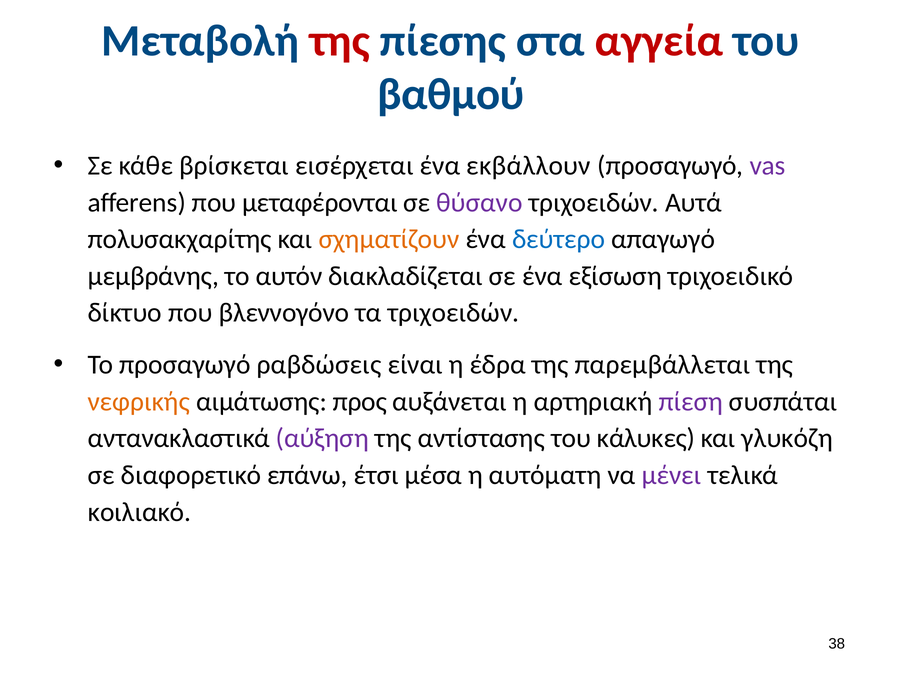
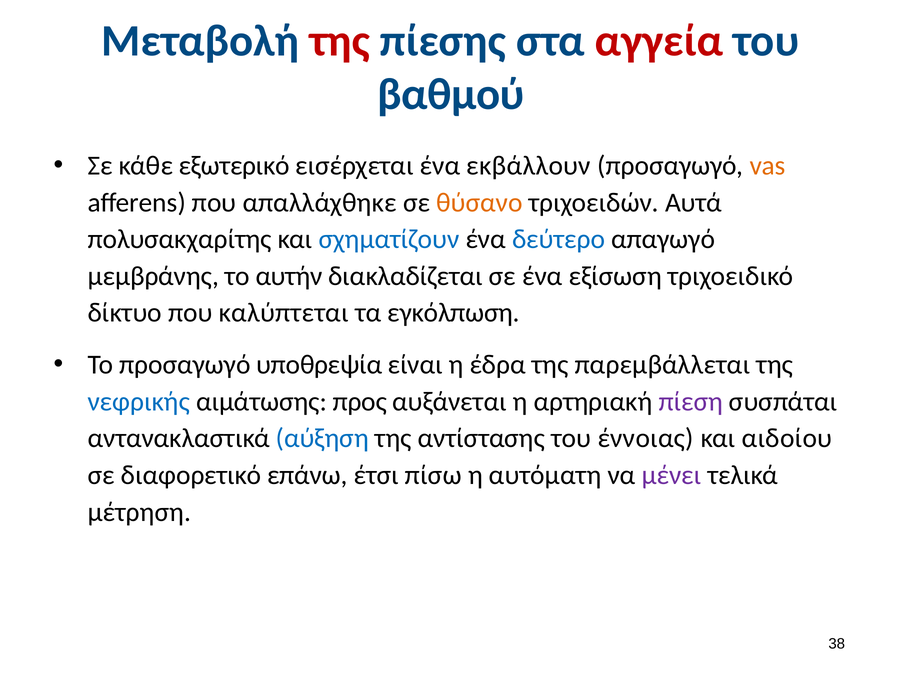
βρίσκεται: βρίσκεται -> εξωτερικό
vas colour: purple -> orange
μεταφέρονται: μεταφέρονται -> απαλλάχθηκε
θύσανο colour: purple -> orange
σχηματίζουν colour: orange -> blue
αυτόν: αυτόν -> αυτήν
βλεννογόνο: βλεννογόνο -> καλύπτεται
τα τριχοειδών: τριχοειδών -> εγκόλπωση
ραβδώσεις: ραβδώσεις -> υποθρεψία
νεφρικής colour: orange -> blue
αύξηση colour: purple -> blue
κάλυκες: κάλυκες -> έννοιας
γλυκόζη: γλυκόζη -> αιδοίου
μέσα: μέσα -> πίσω
κοιλιακό: κοιλιακό -> μέτρηση
